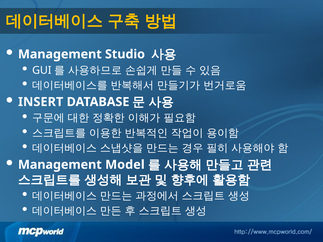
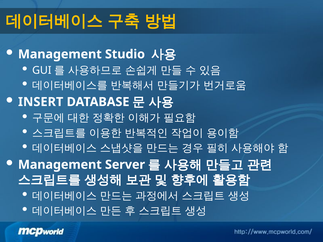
Model: Model -> Server
